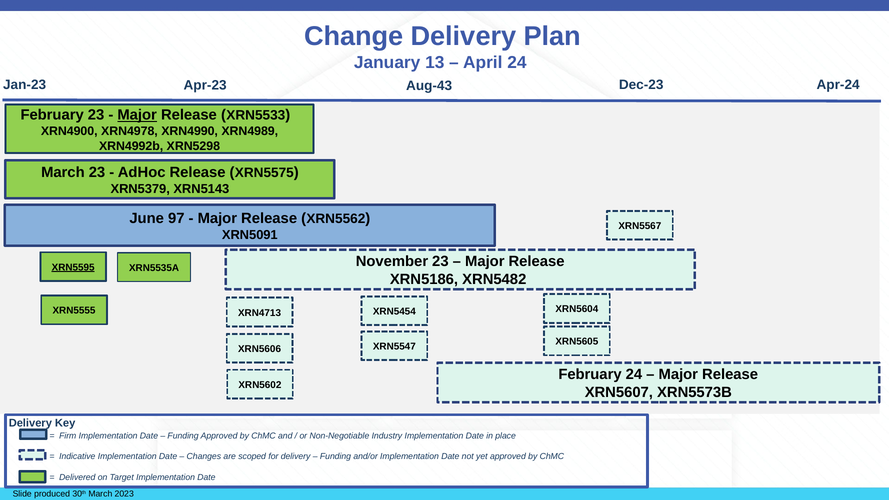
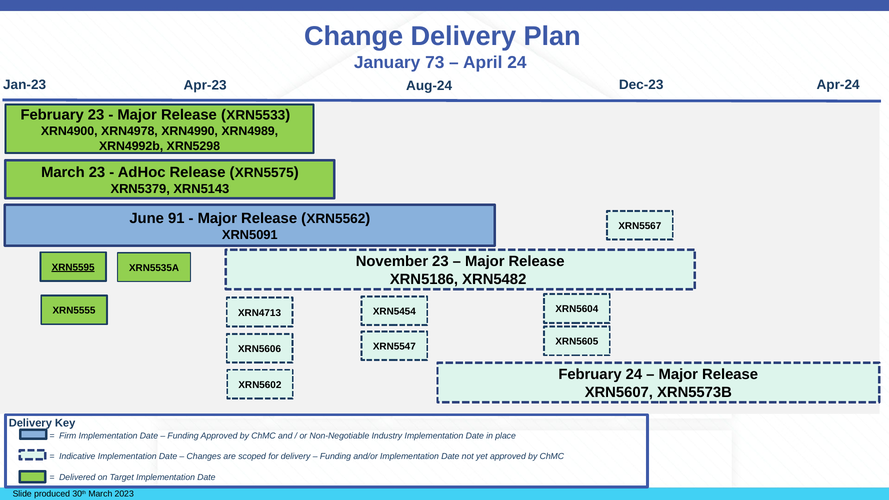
13: 13 -> 73
Aug-43: Aug-43 -> Aug-24
Major at (137, 115) underline: present -> none
97: 97 -> 91
